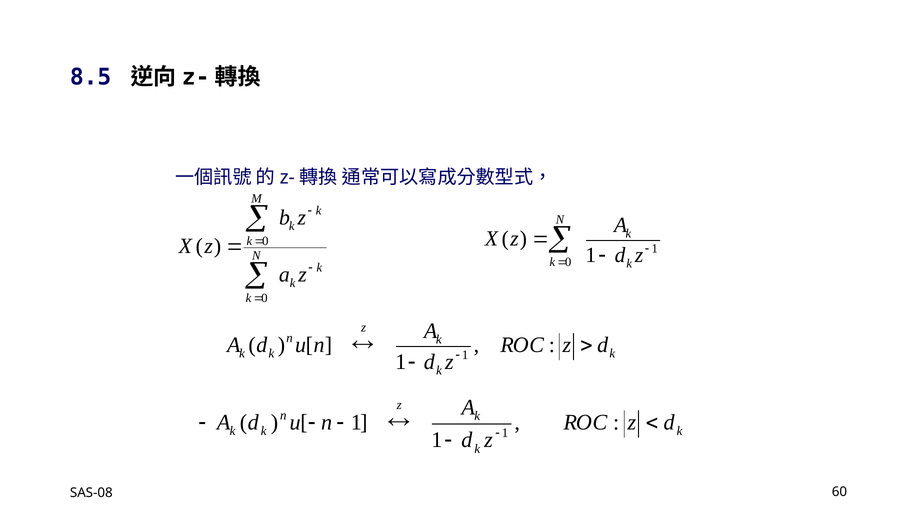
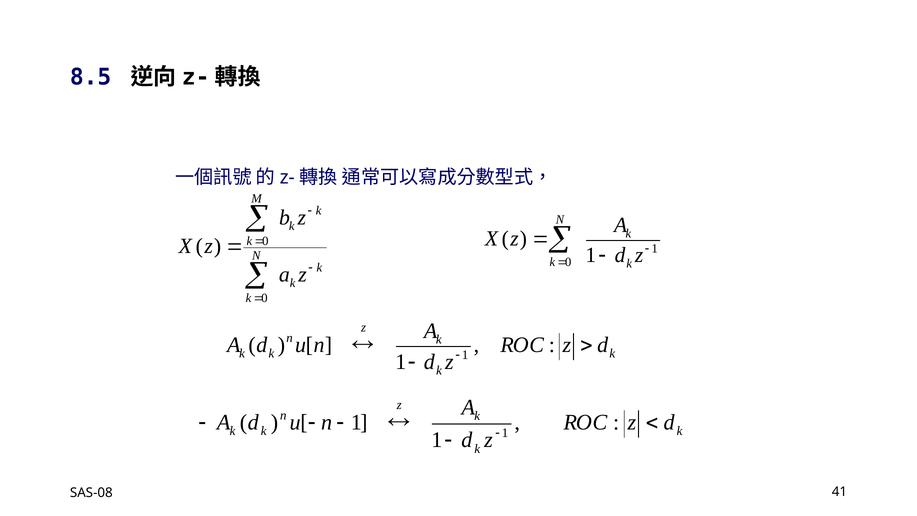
60: 60 -> 41
